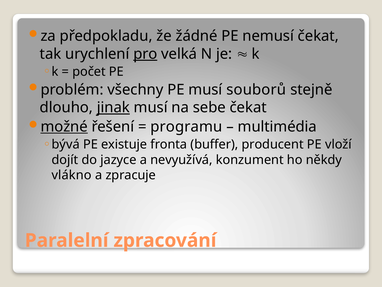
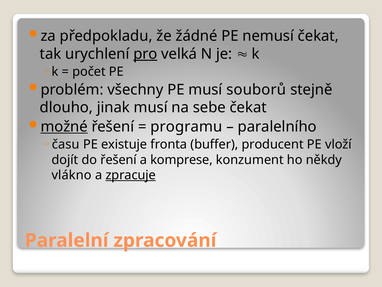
jinak underline: present -> none
multimédia: multimédia -> paralelního
bývá: bývá -> času
do jazyce: jazyce -> řešení
nevyužívá: nevyužívá -> komprese
zpracuje underline: none -> present
